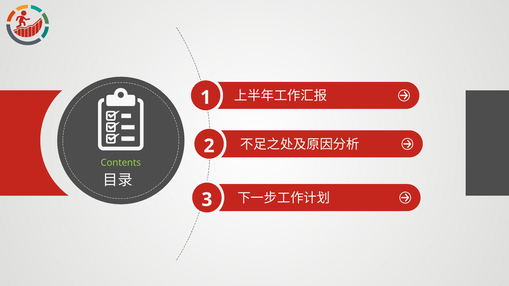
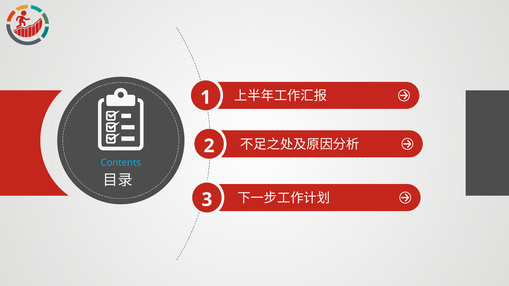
Contents colour: light green -> light blue
